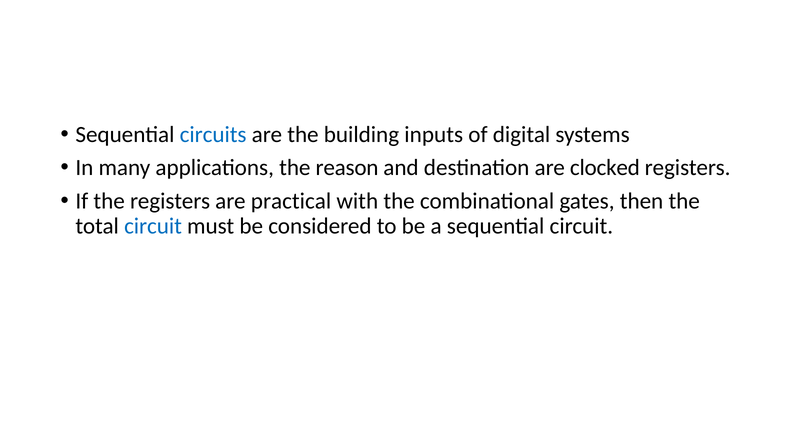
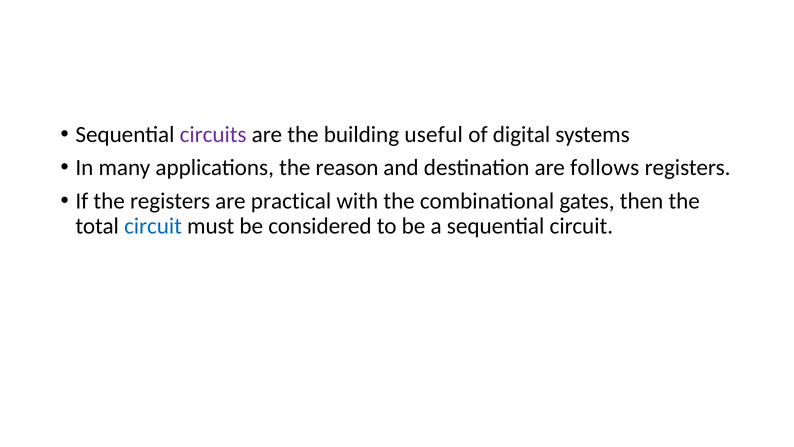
circuits colour: blue -> purple
inputs: inputs -> useful
clocked: clocked -> follows
